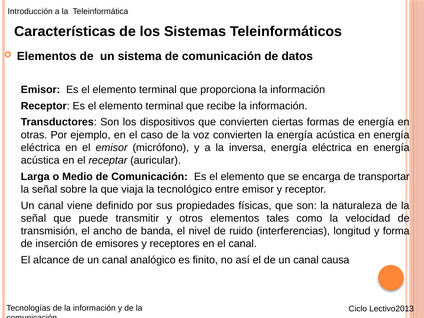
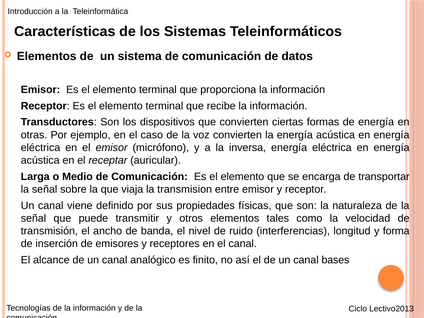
tecnológico: tecnológico -> transmision
causa: causa -> bases
